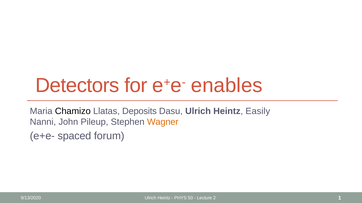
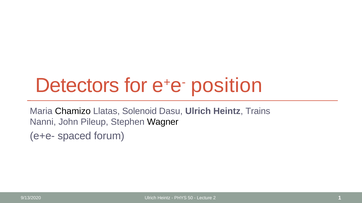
enables: enables -> position
Deposits: Deposits -> Solenoid
Easily: Easily -> Trains
Wagner colour: orange -> black
